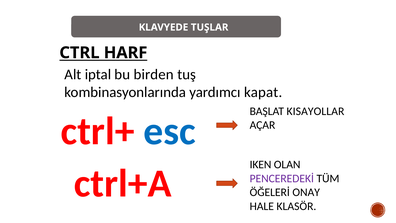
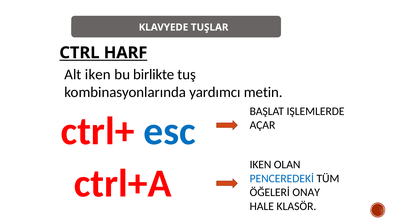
Alt iptal: iptal -> iken
birden: birden -> birlikte
kapat: kapat -> metin
KISAYOLLAR: KISAYOLLAR -> IŞLEMLERDE
PENCEREDEKİ colour: purple -> blue
